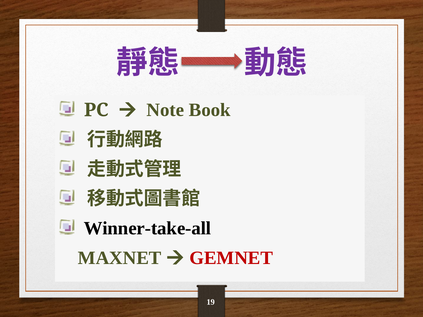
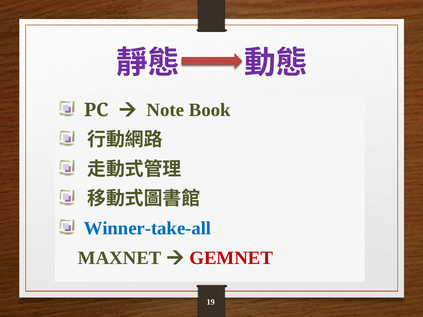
Winner-take-all colour: black -> blue
